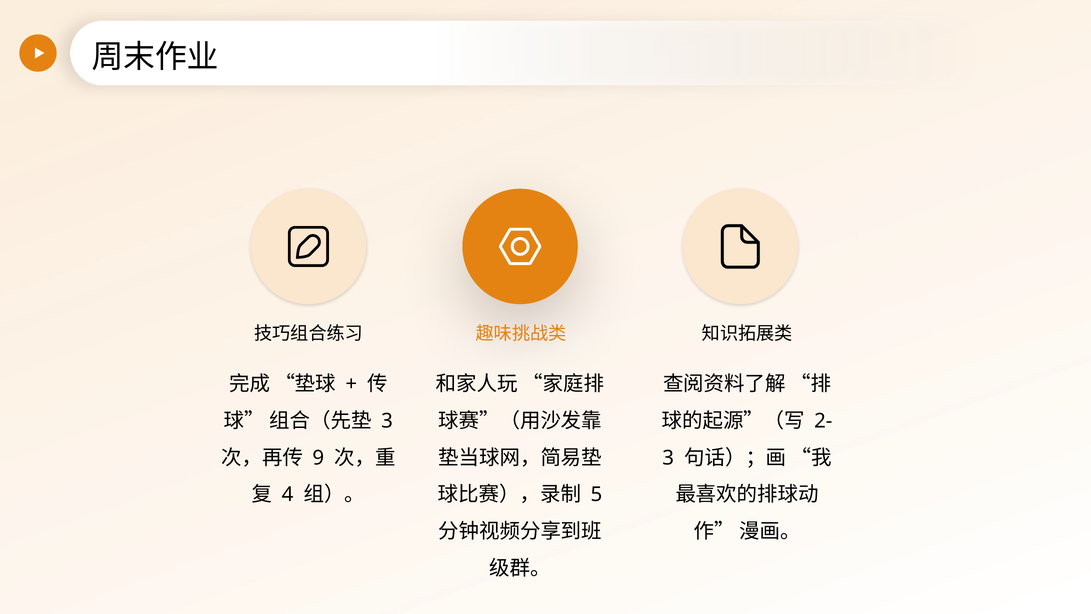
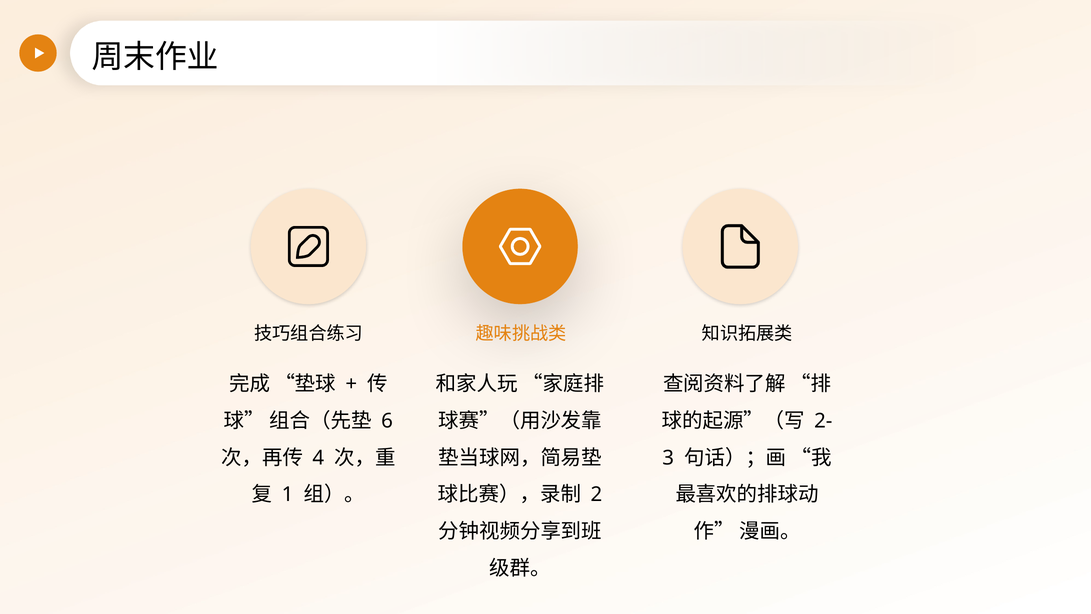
3 at (387, 421): 3 -> 6
9: 9 -> 4
4: 4 -> 1
5: 5 -> 2
